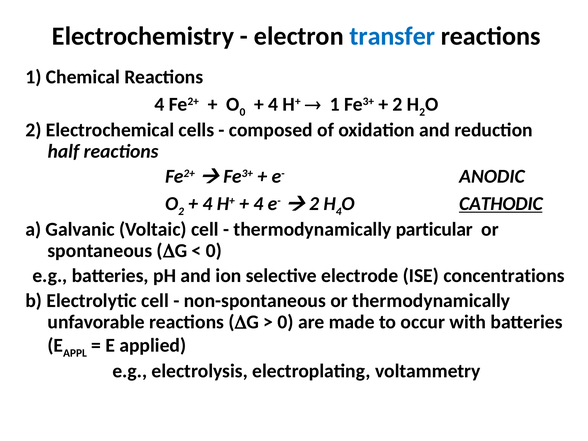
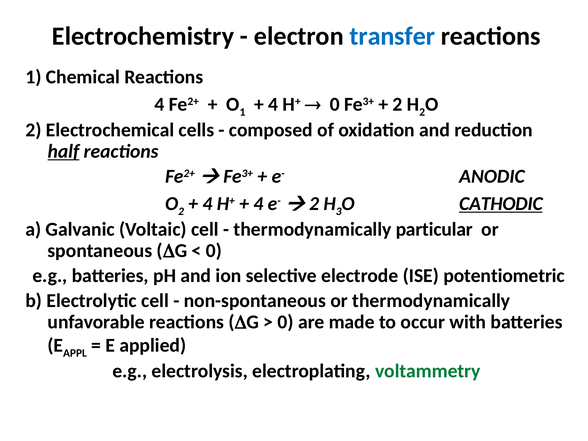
0 at (242, 112): 0 -> 1
1 at (335, 105): 1 -> 0
half underline: none -> present
4 at (339, 211): 4 -> 3
concentrations: concentrations -> potentiometric
voltammetry colour: black -> green
